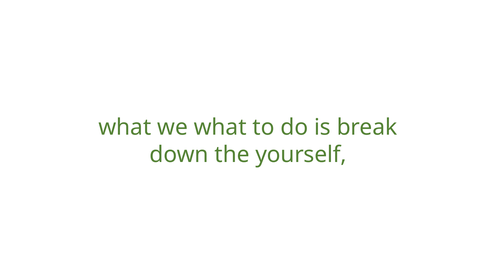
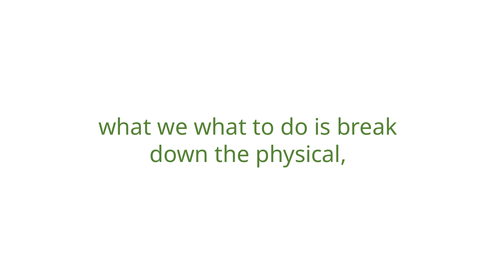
yourself: yourself -> physical
